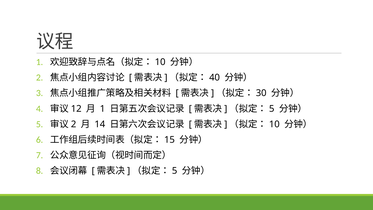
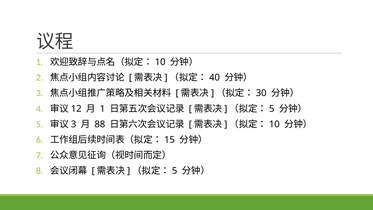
2 at (74, 124): 2 -> 3
14: 14 -> 88
